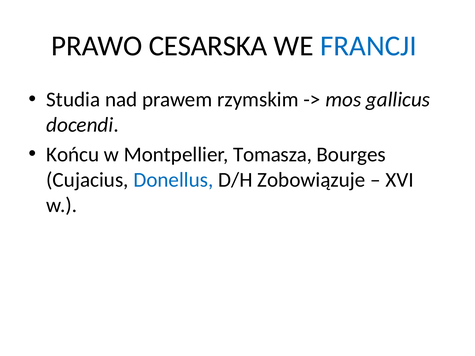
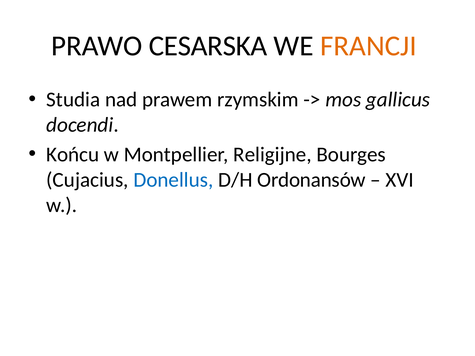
FRANCJI colour: blue -> orange
Tomasza: Tomasza -> Religijne
Zobowiązuje: Zobowiązuje -> Ordonansów
